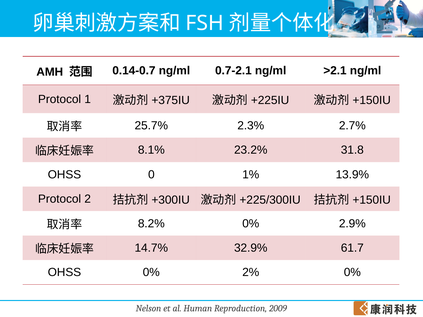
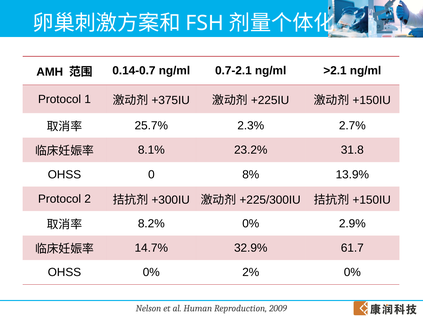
1%: 1% -> 8%
